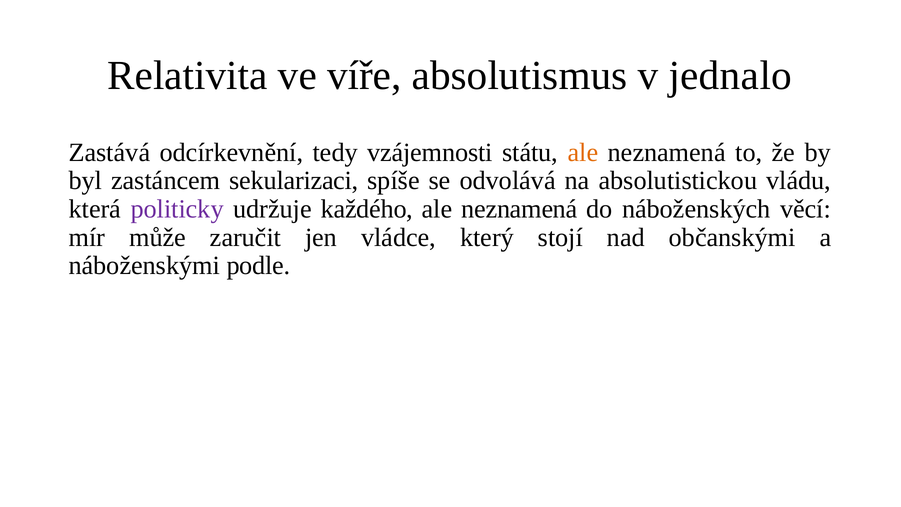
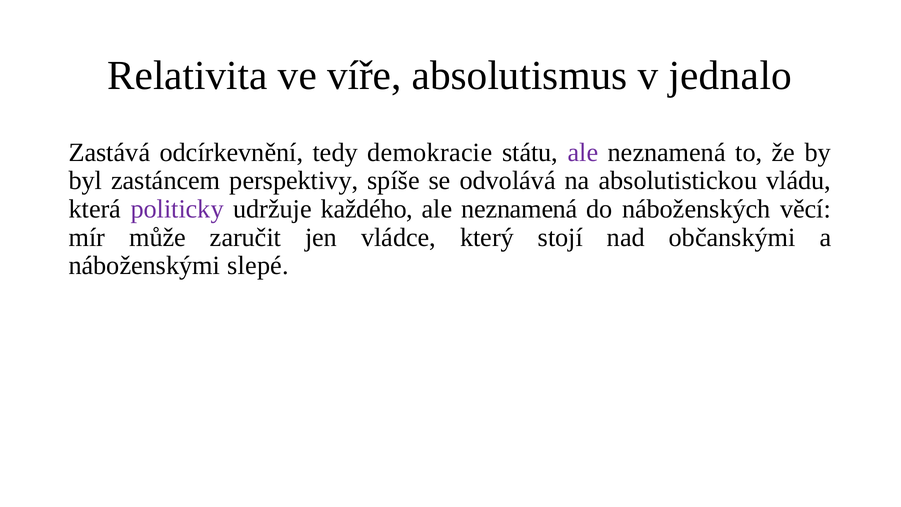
vzájemnosti: vzájemnosti -> demokracie
ale at (583, 152) colour: orange -> purple
sekularizaci: sekularizaci -> perspektivy
podle: podle -> slepé
